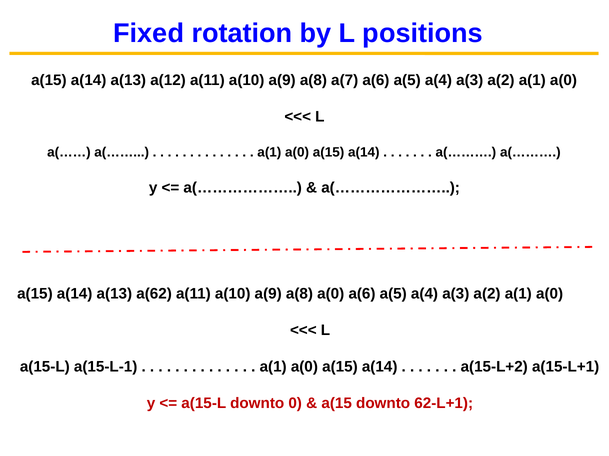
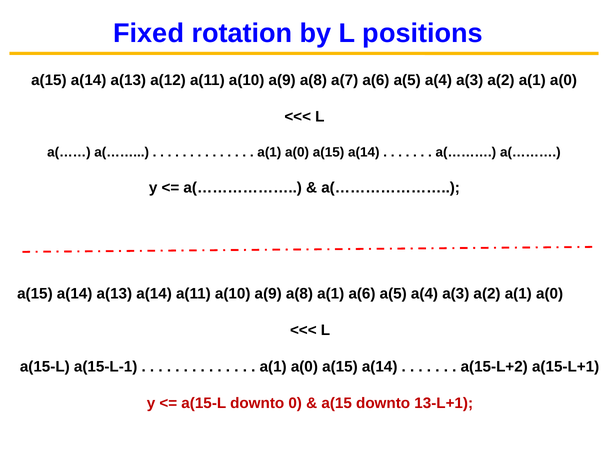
a(13 a(62: a(62 -> a(14
a(8 a(0: a(0 -> a(1
62-L+1: 62-L+1 -> 13-L+1
